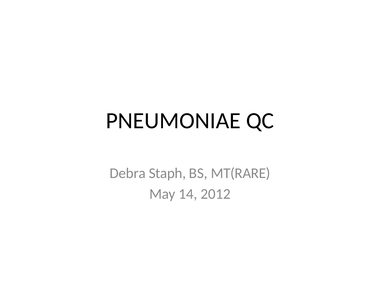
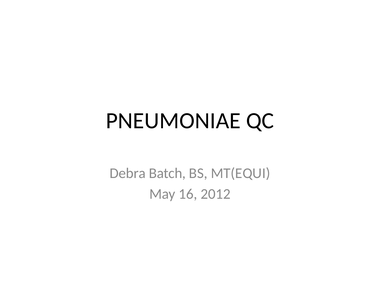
Staph: Staph -> Batch
MT(RARE: MT(RARE -> MT(EQUI
14: 14 -> 16
